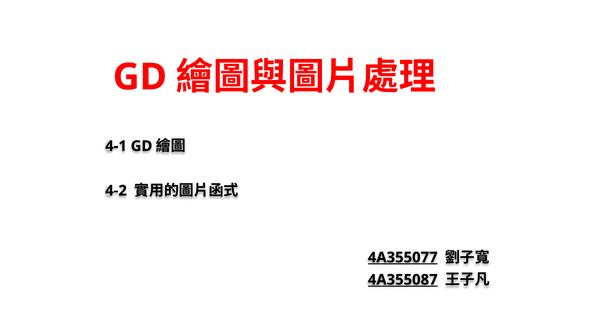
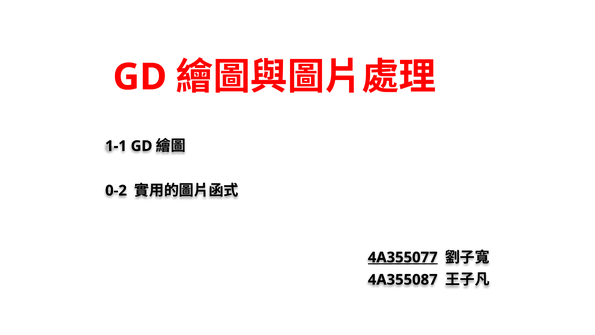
4-1: 4-1 -> 1-1
4-2: 4-2 -> 0-2
4A355087 underline: present -> none
